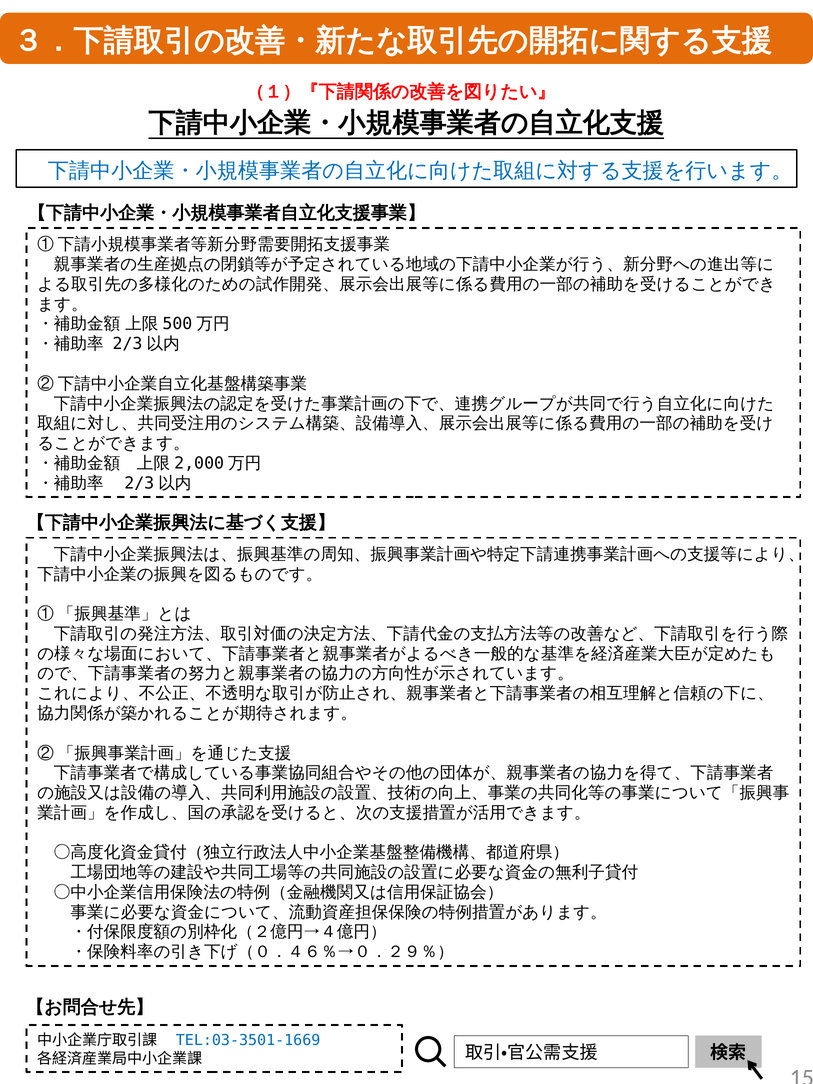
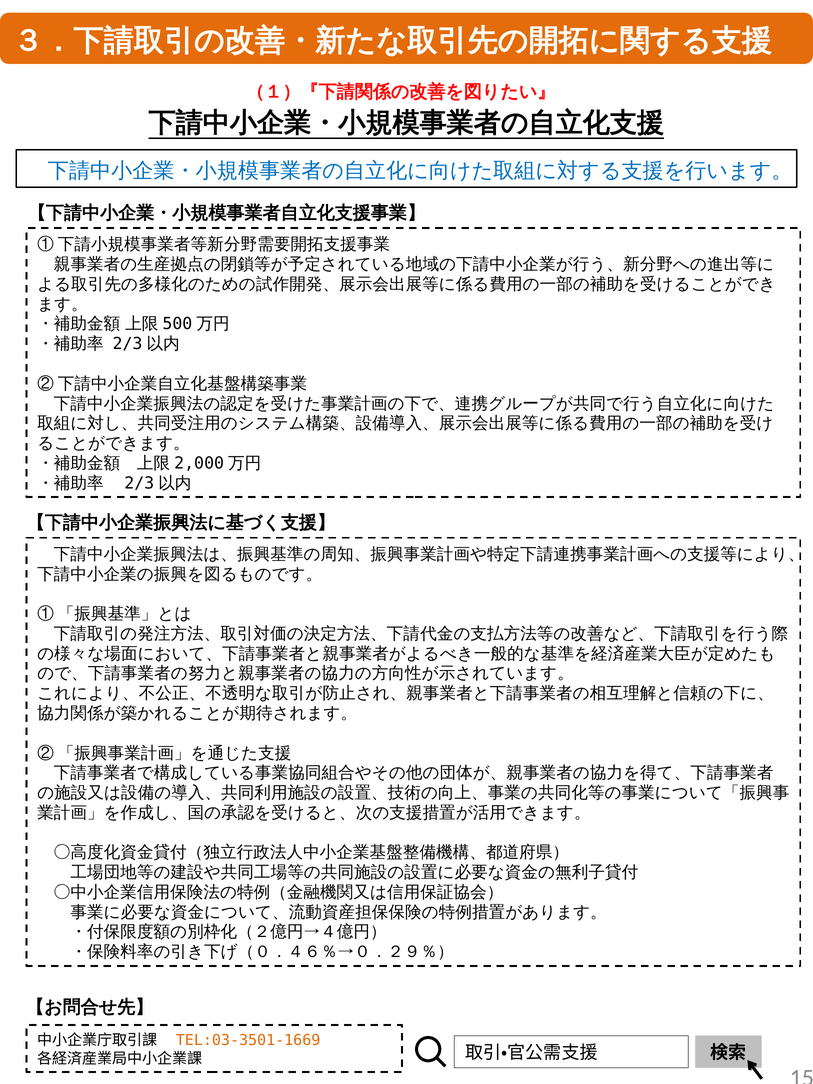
TEL:03-3501-1669 colour: blue -> orange
